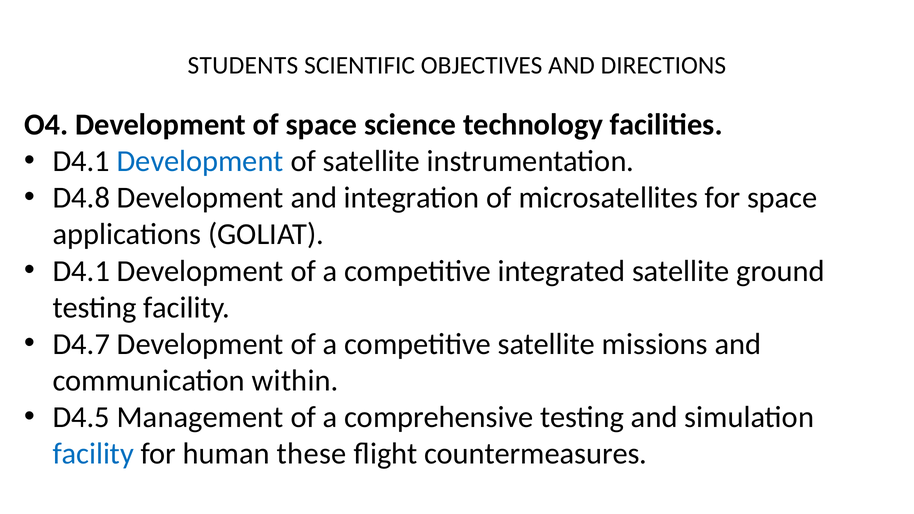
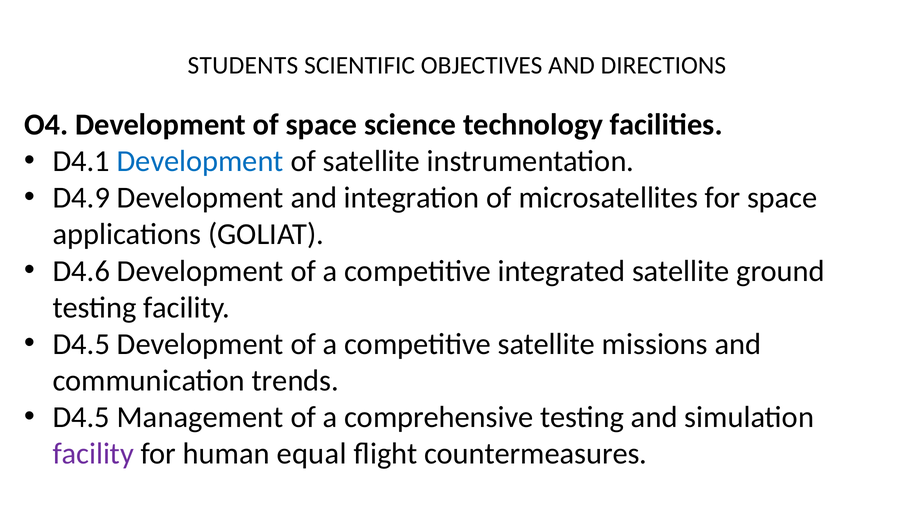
D4.8: D4.8 -> D4.9
D4.1 at (81, 271): D4.1 -> D4.6
D4.7 at (81, 344): D4.7 -> D4.5
within: within -> trends
facility at (93, 454) colour: blue -> purple
these: these -> equal
